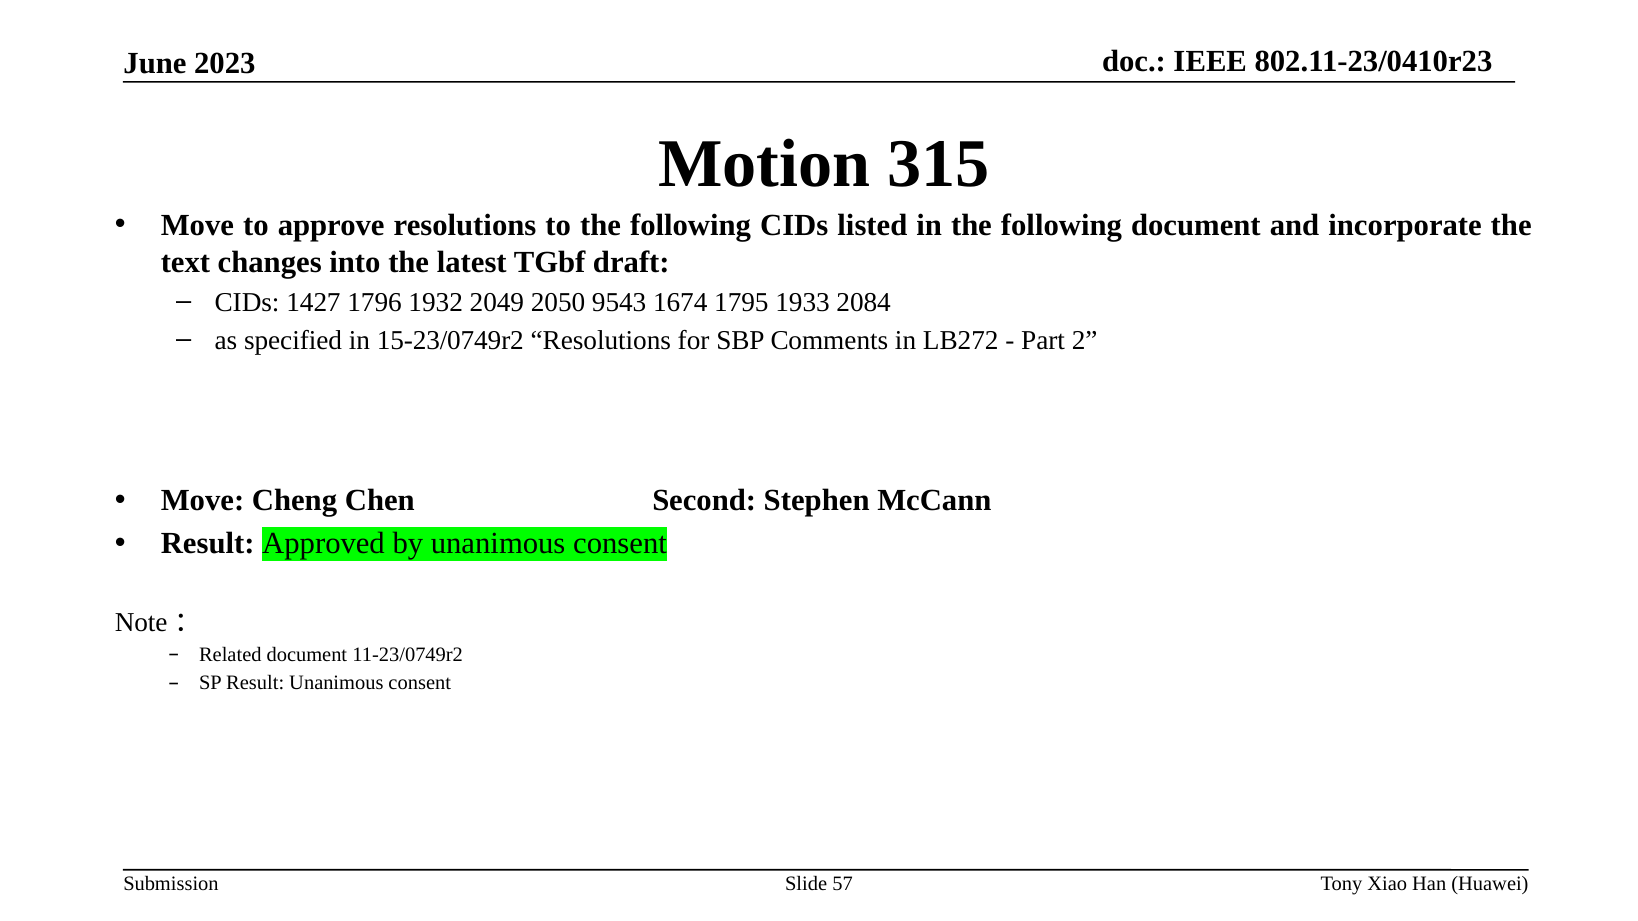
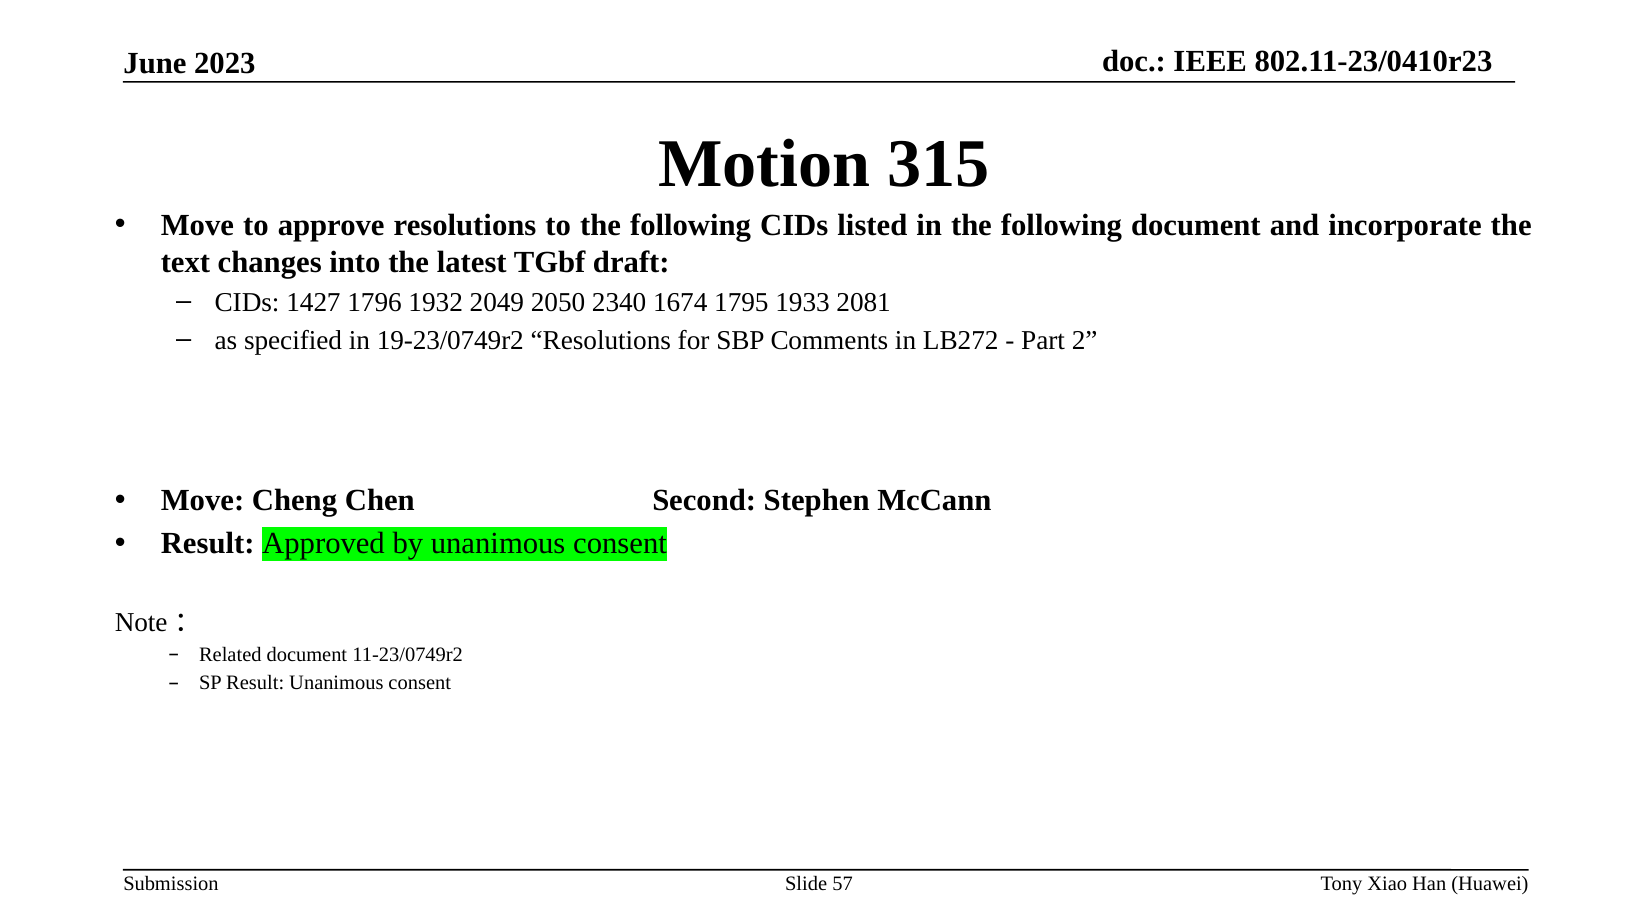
9543: 9543 -> 2340
2084: 2084 -> 2081
15-23/0749r2: 15-23/0749r2 -> 19-23/0749r2
